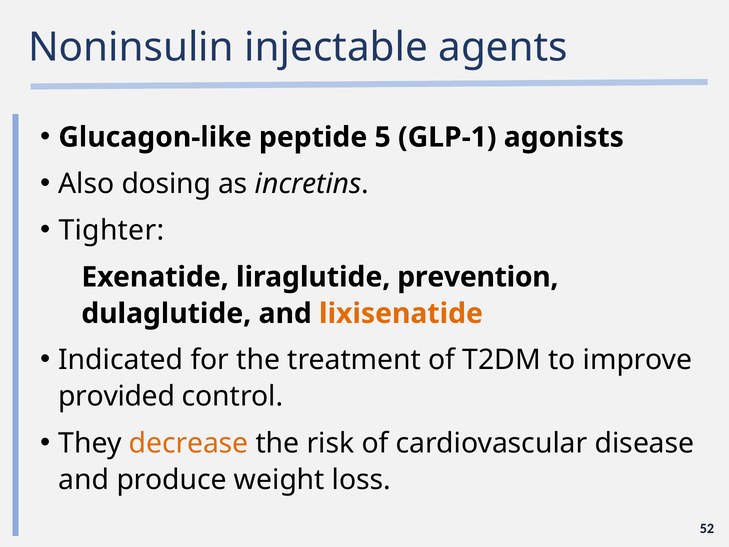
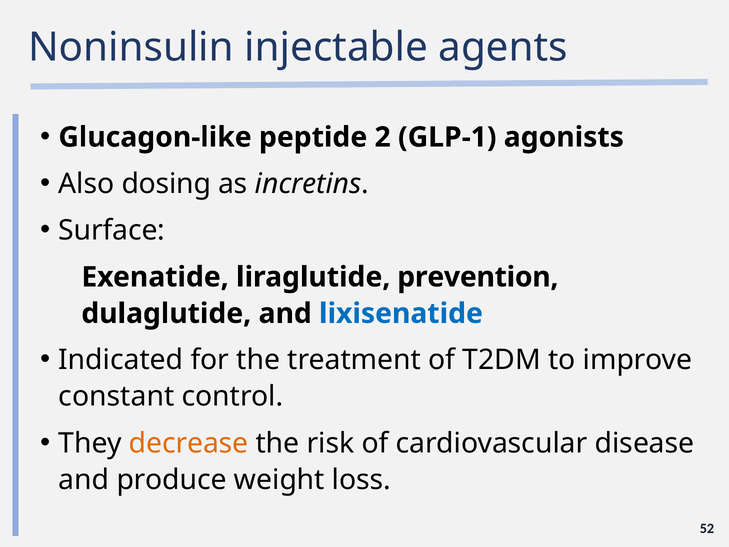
5: 5 -> 2
Tighter: Tighter -> Surface
lixisenatide colour: orange -> blue
provided: provided -> constant
